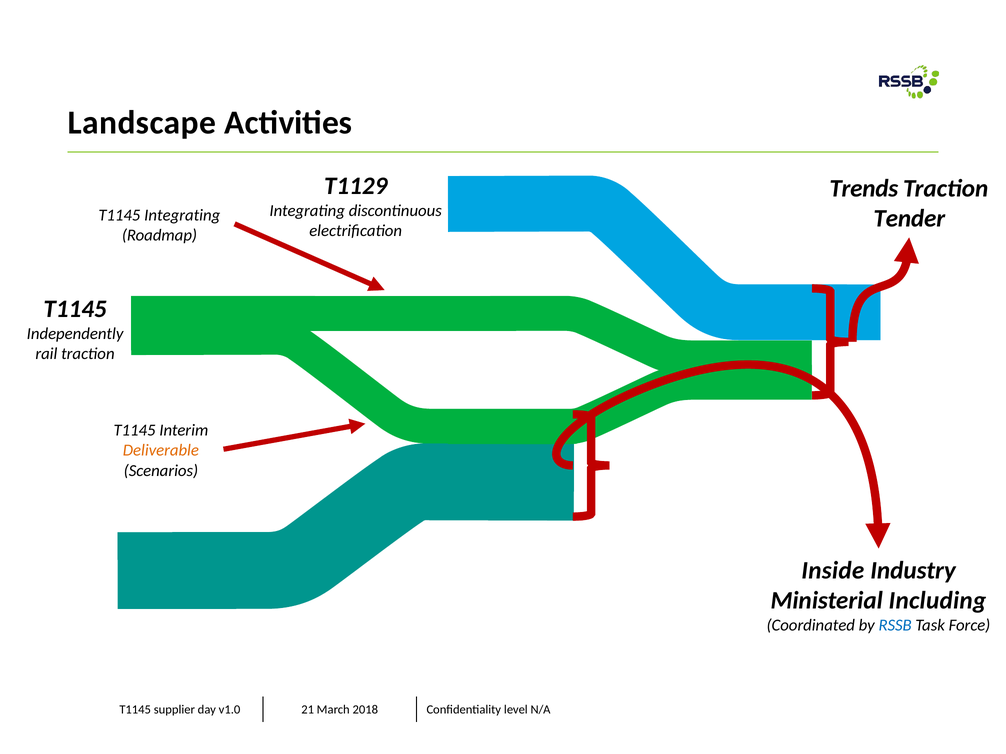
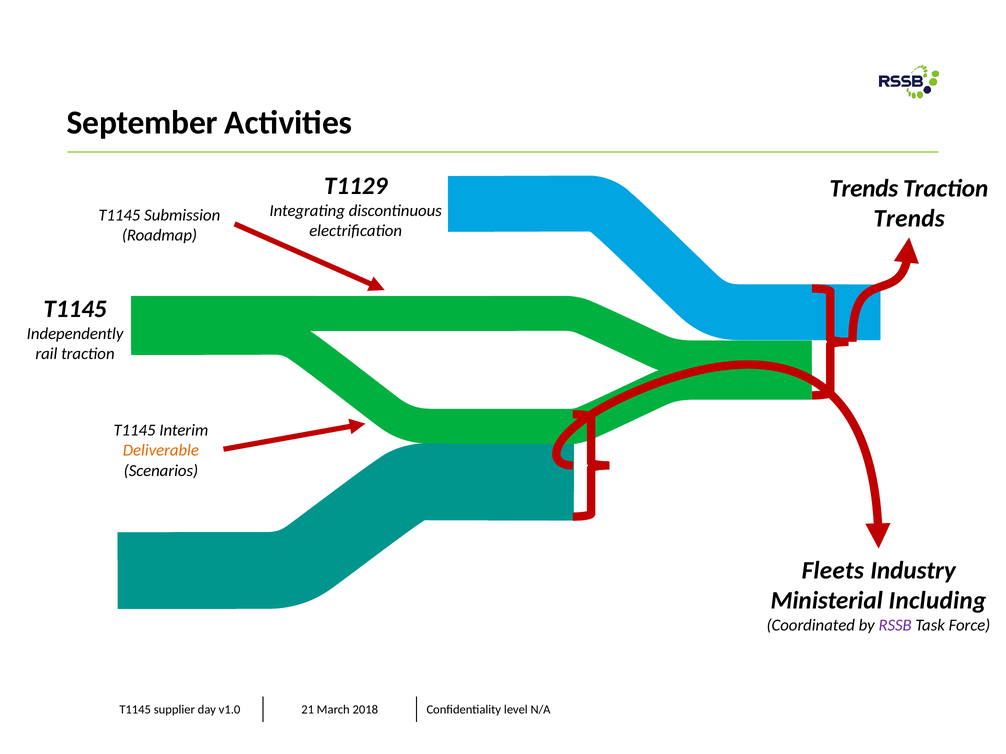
Landscape: Landscape -> September
T1145 Integrating: Integrating -> Submission
Tender at (909, 219): Tender -> Trends
Inside: Inside -> Fleets
RSSB colour: blue -> purple
